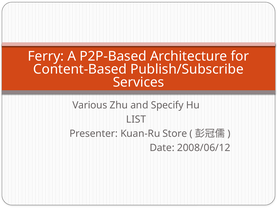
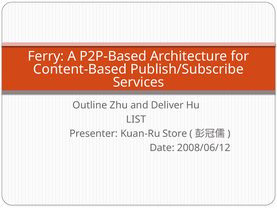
Various: Various -> Outline
Specify: Specify -> Deliver
